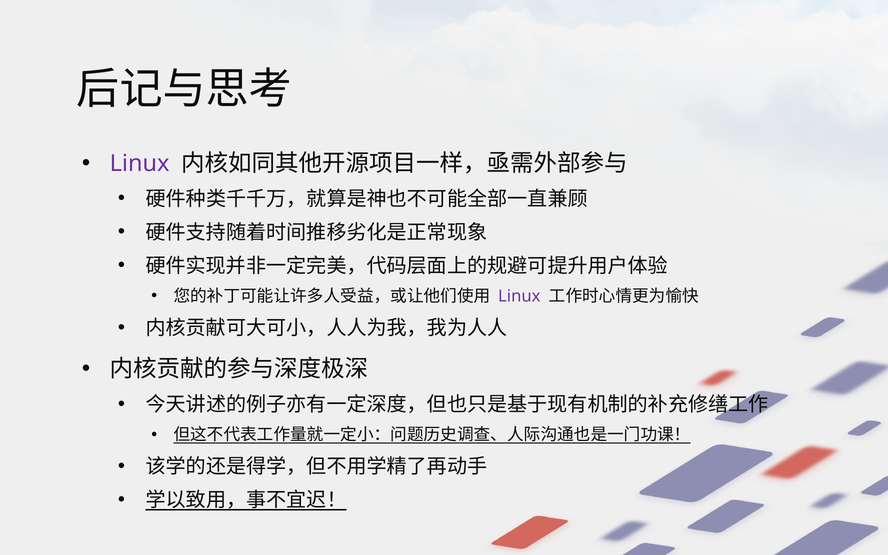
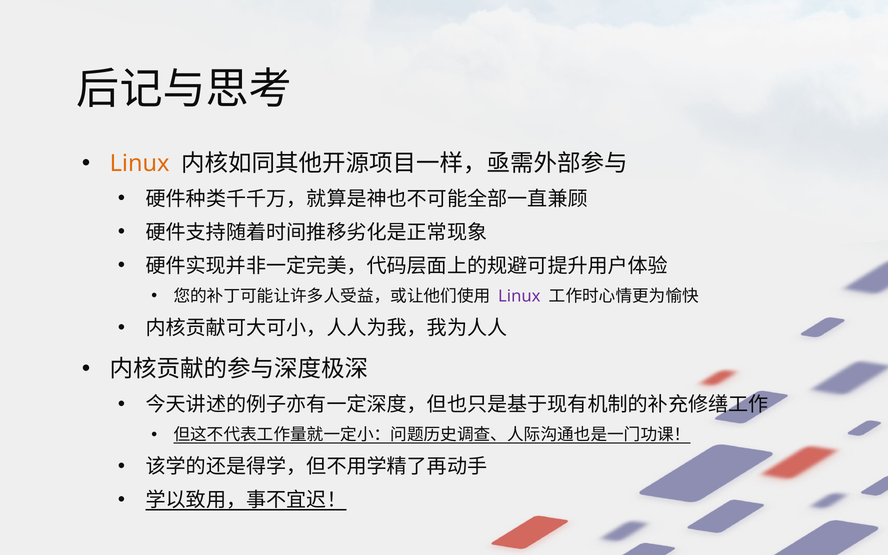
Linux at (140, 164) colour: purple -> orange
